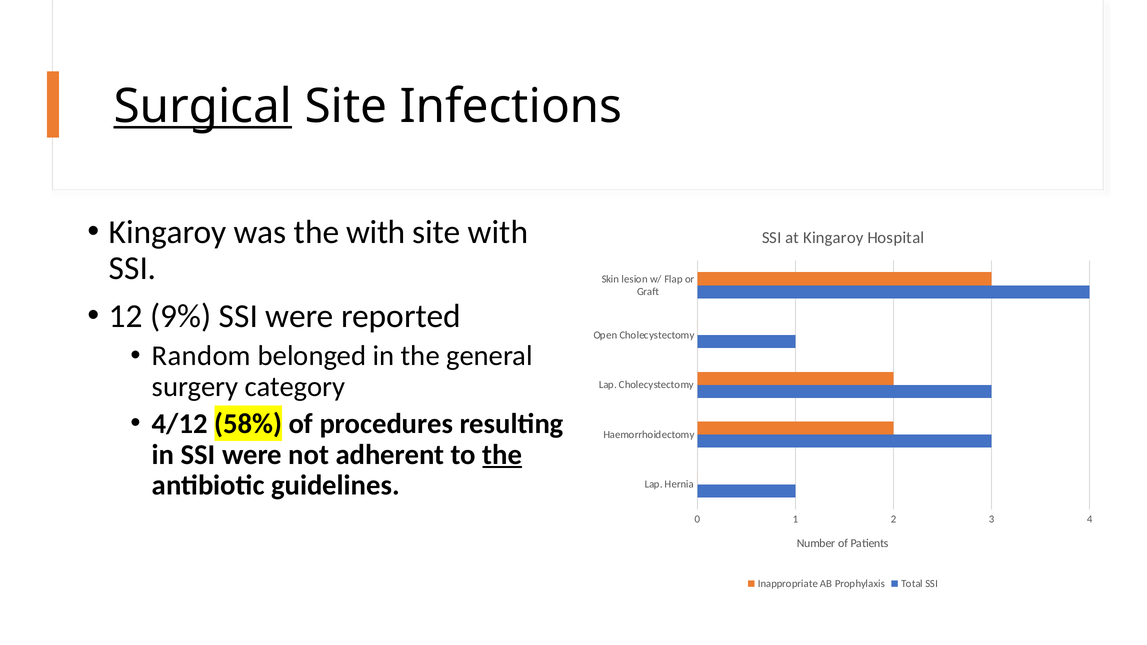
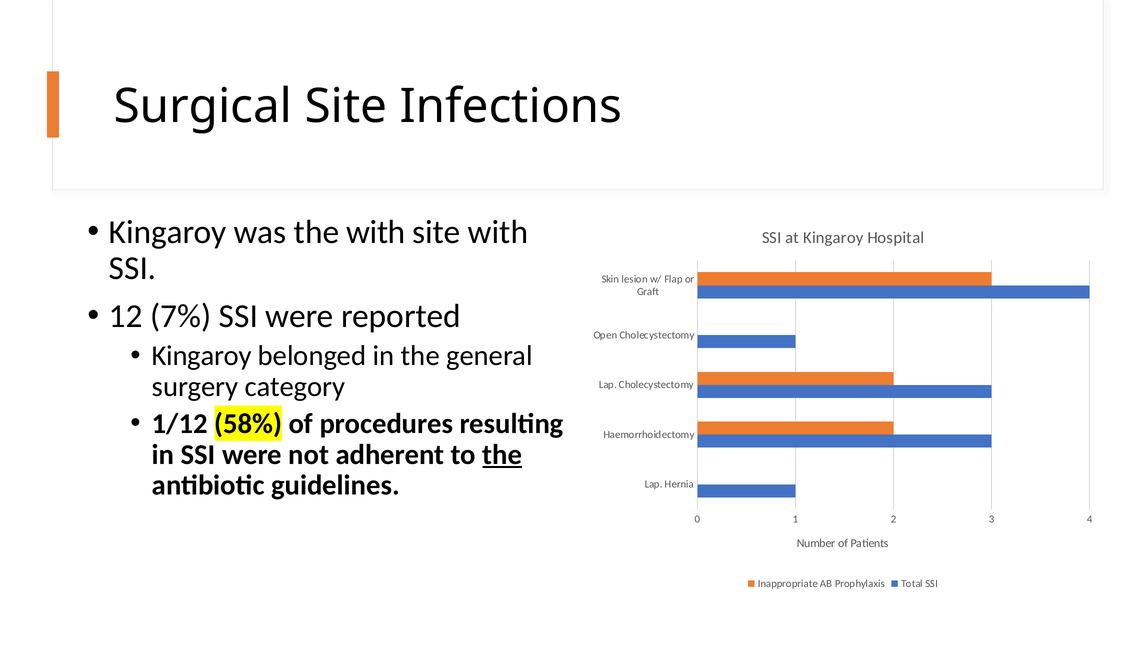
Surgical underline: present -> none
9%: 9% -> 7%
Random at (201, 356): Random -> Kingaroy
4/12: 4/12 -> 1/12
